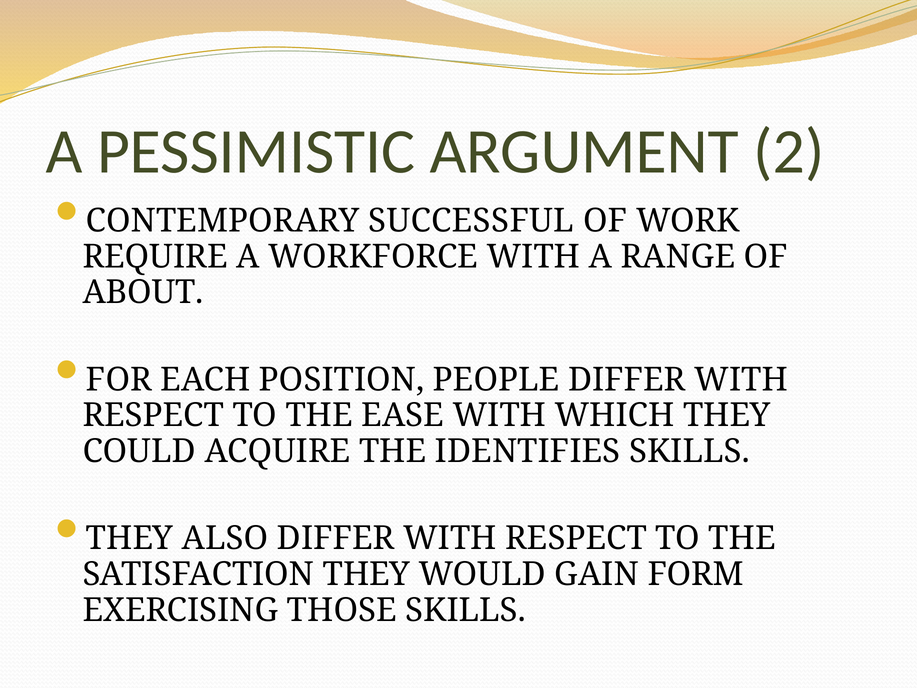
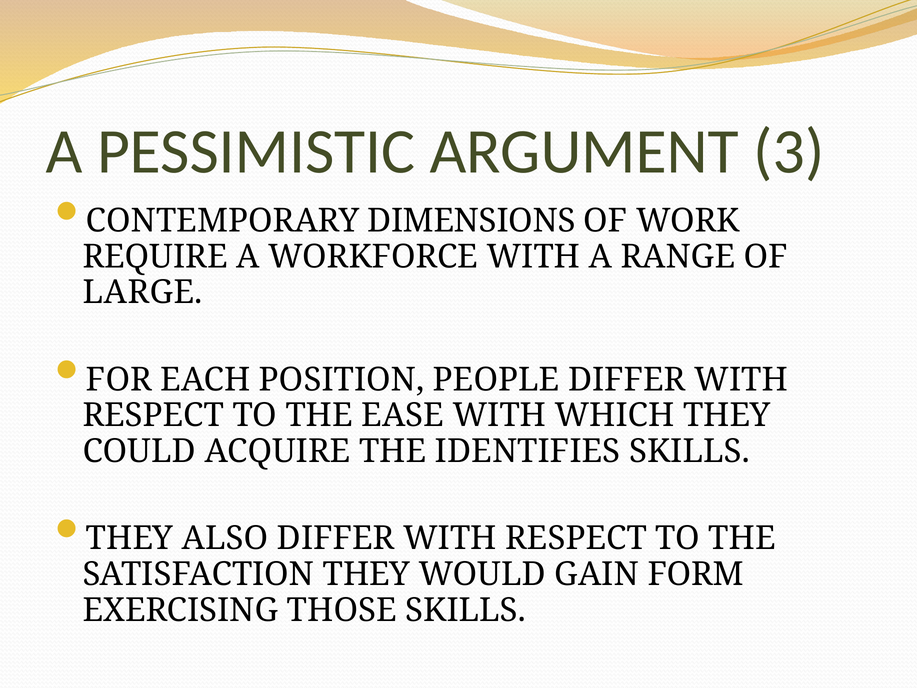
2: 2 -> 3
SUCCESSFUL: SUCCESSFUL -> DIMENSIONS
ABOUT: ABOUT -> LARGE
